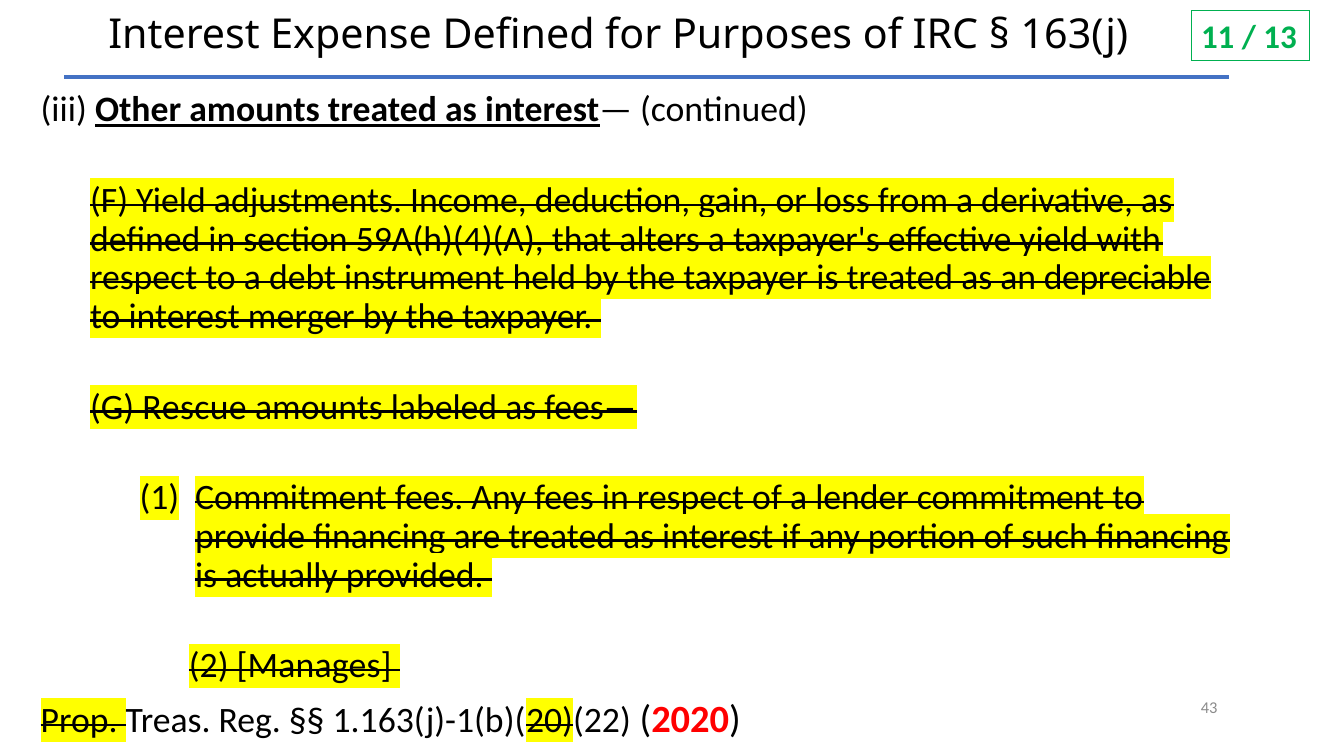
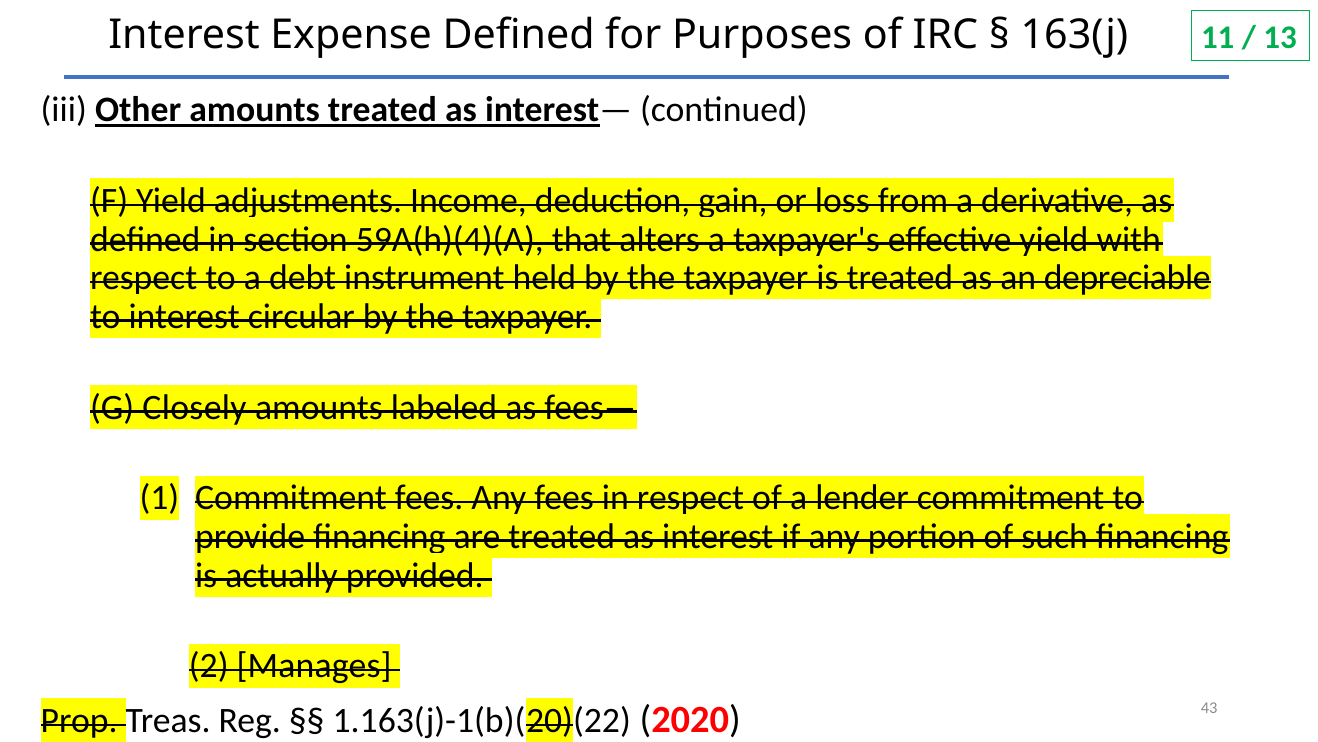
merger: merger -> circular
Rescue: Rescue -> Closely
